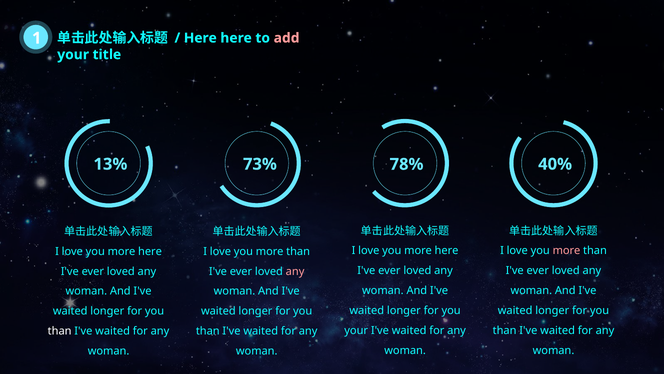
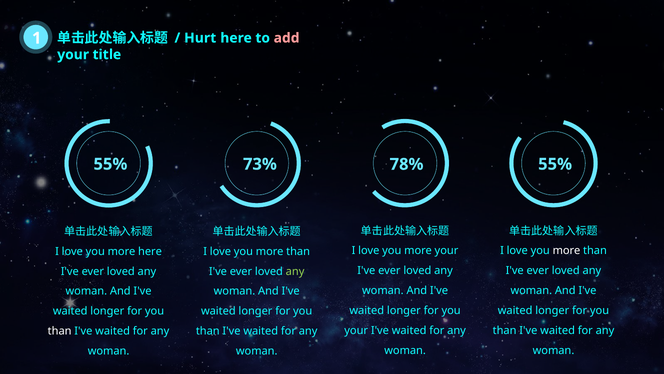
Here at (200, 38): Here -> Hurt
13% at (110, 164): 13% -> 55%
78% 40%: 40% -> 55%
here at (447, 250): here -> your
more at (566, 250) colour: pink -> white
any at (295, 271) colour: pink -> light green
